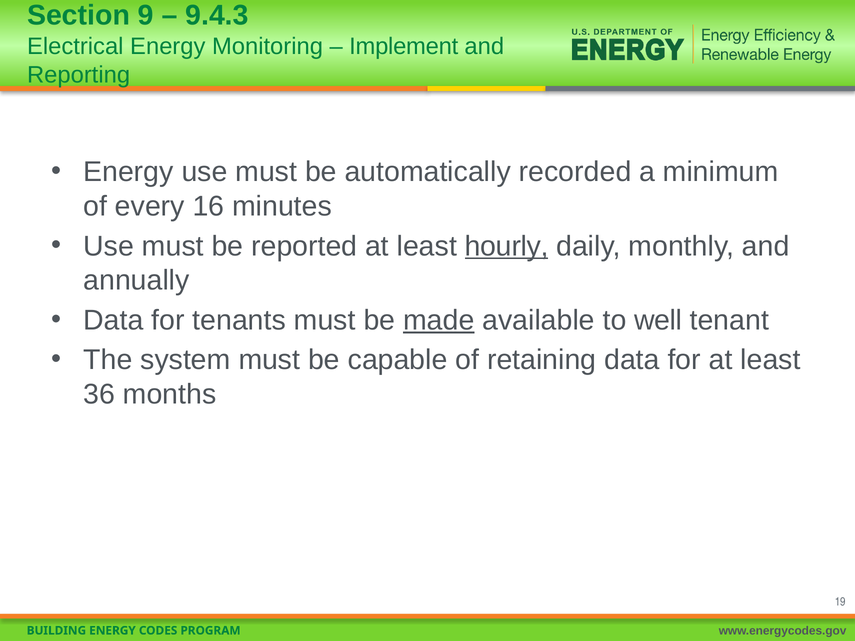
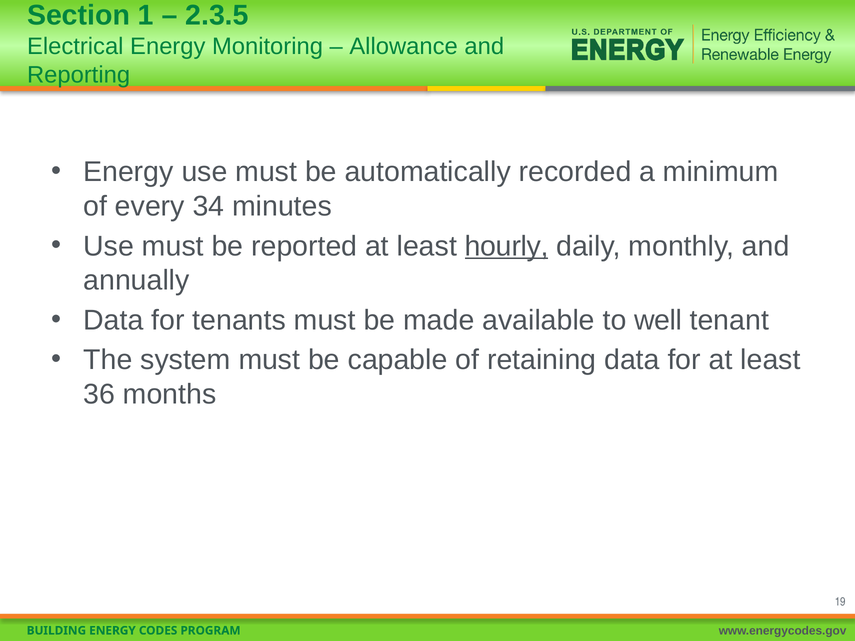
9: 9 -> 1
9.4.3: 9.4.3 -> 2.3.5
Implement: Implement -> Allowance
16: 16 -> 34
made underline: present -> none
